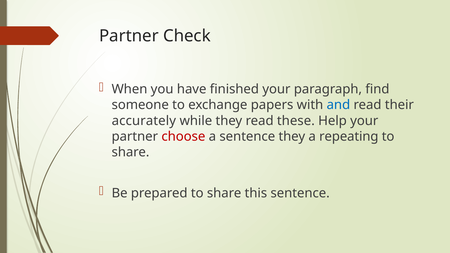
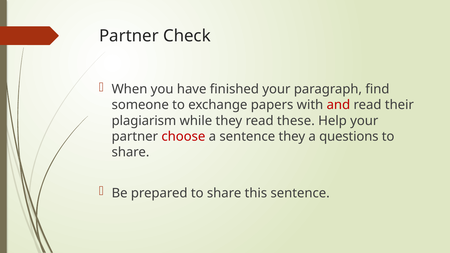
and colour: blue -> red
accurately: accurately -> plagiarism
repeating: repeating -> questions
